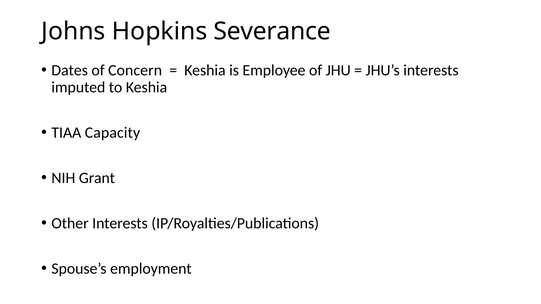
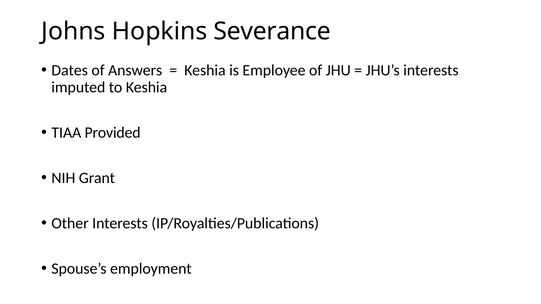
Concern: Concern -> Answers
Capacity: Capacity -> Provided
